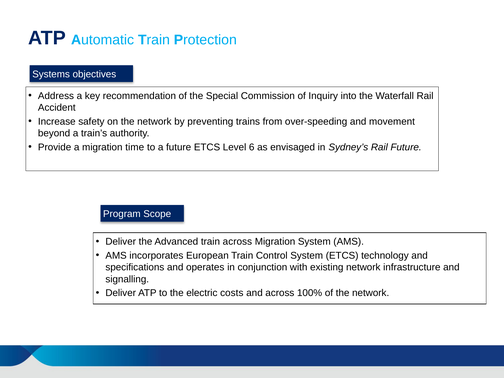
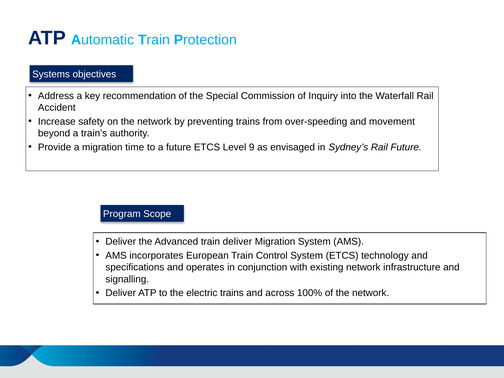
6: 6 -> 9
train across: across -> deliver
electric costs: costs -> trains
